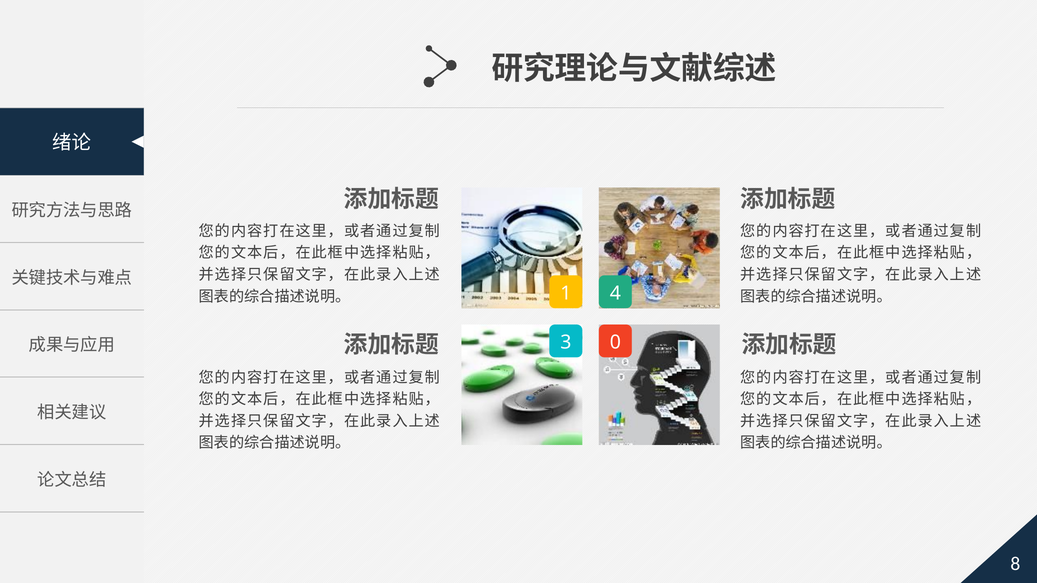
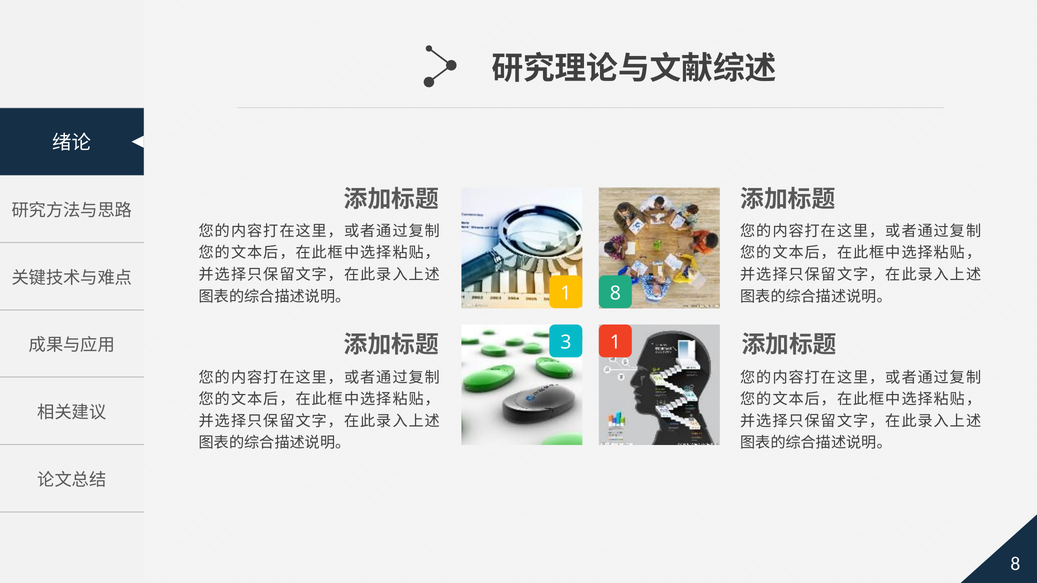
1 4: 4 -> 8
3 0: 0 -> 1
